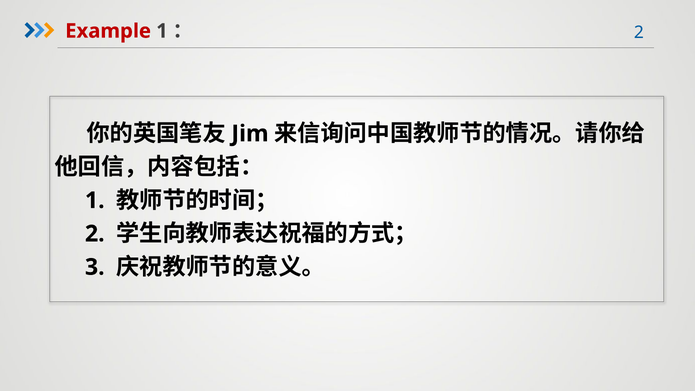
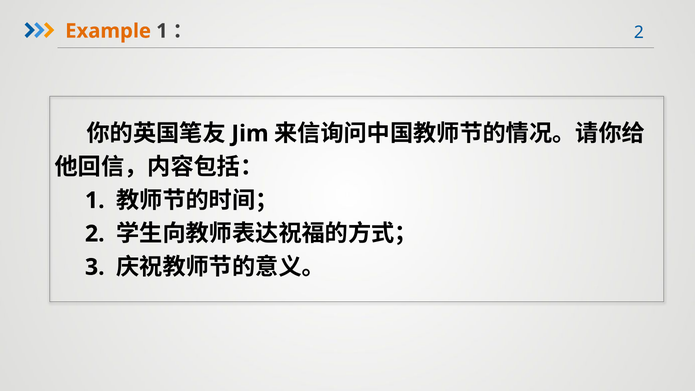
Example colour: red -> orange
